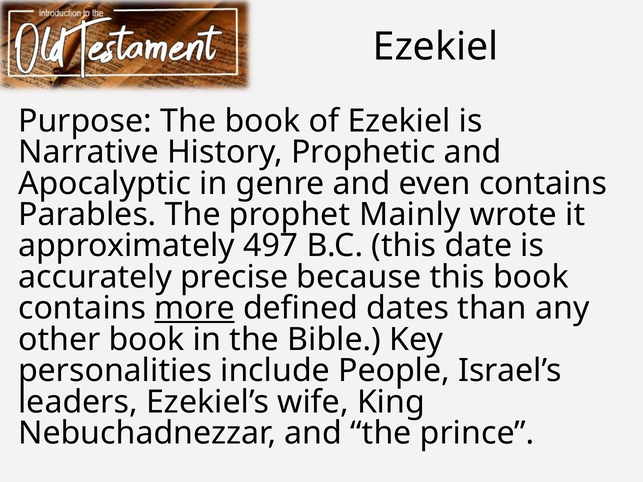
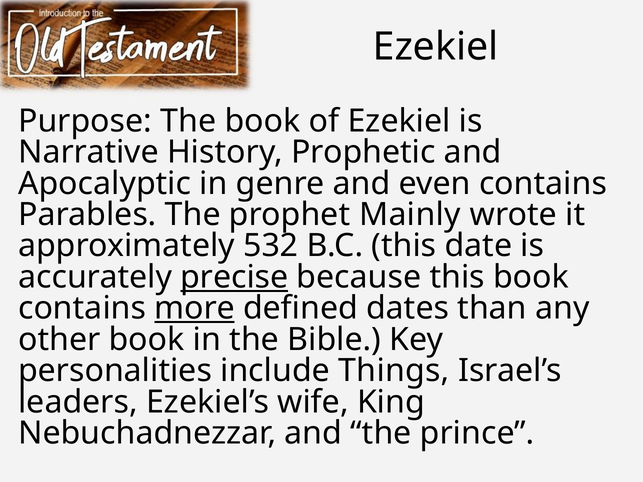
497: 497 -> 532
precise underline: none -> present
People: People -> Things
